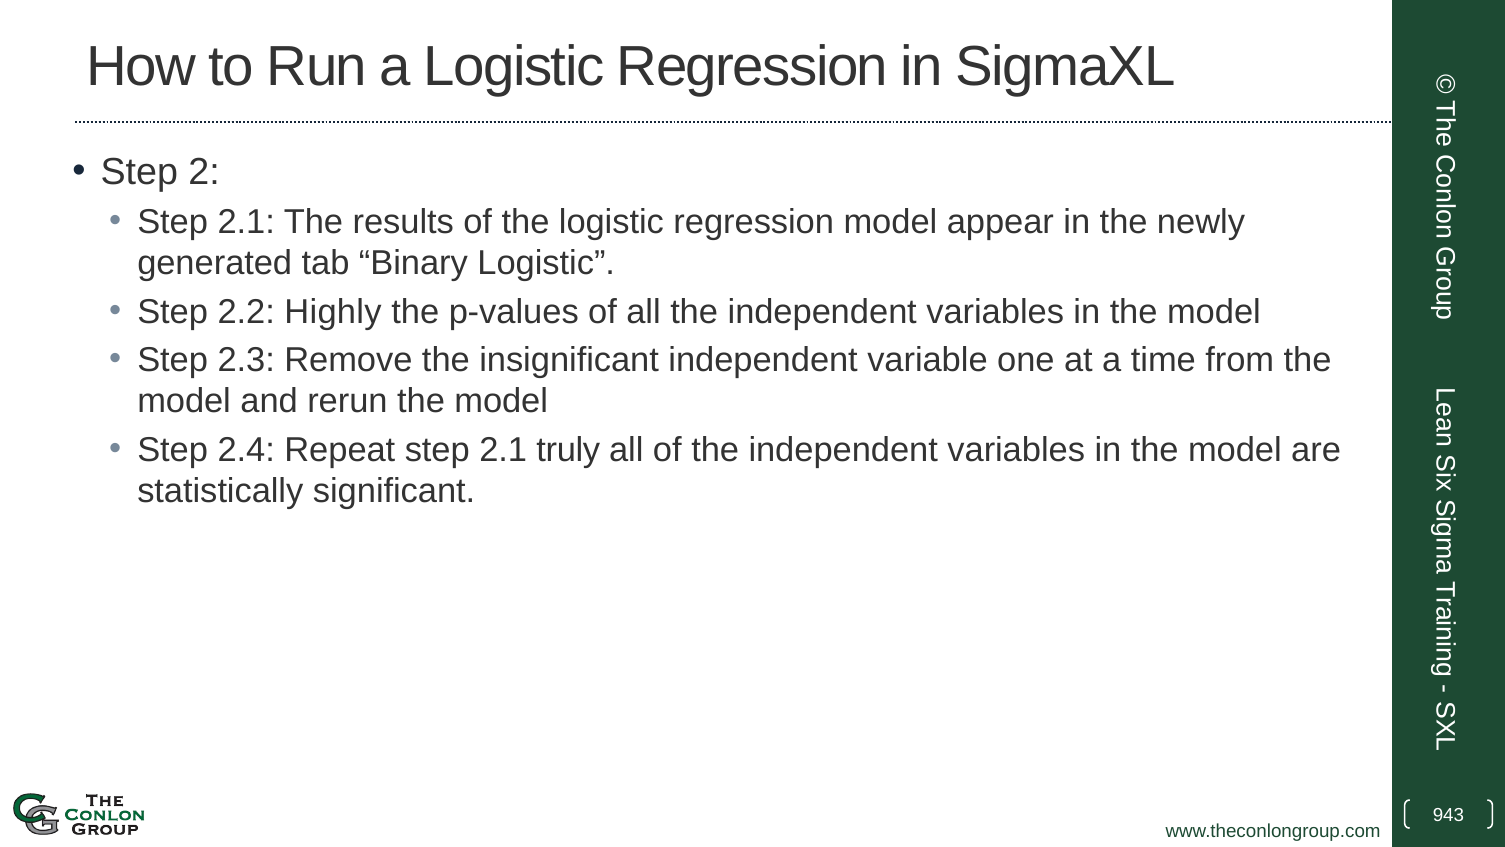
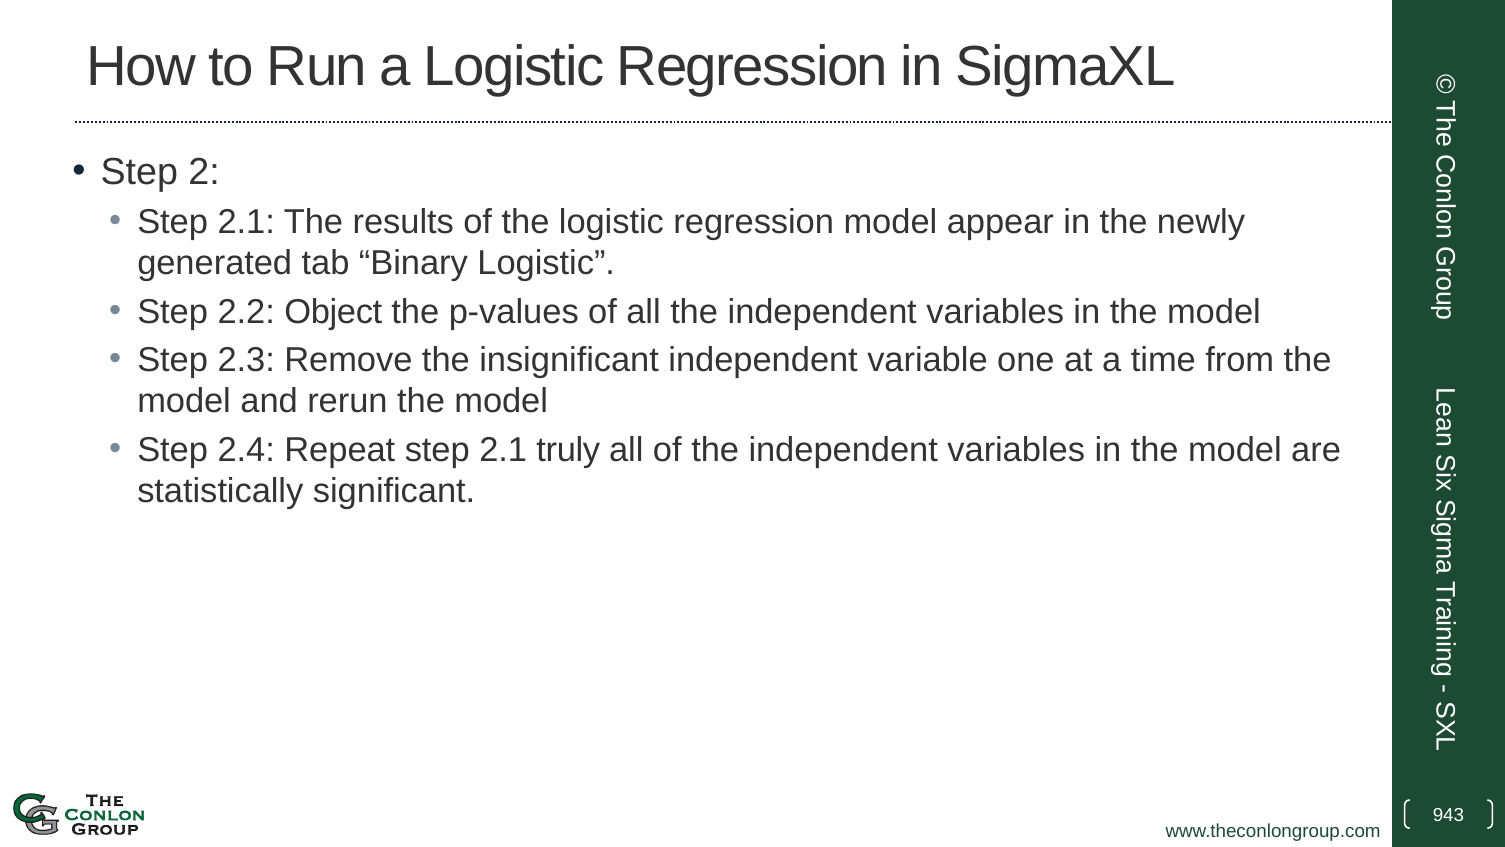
Highly: Highly -> Object
